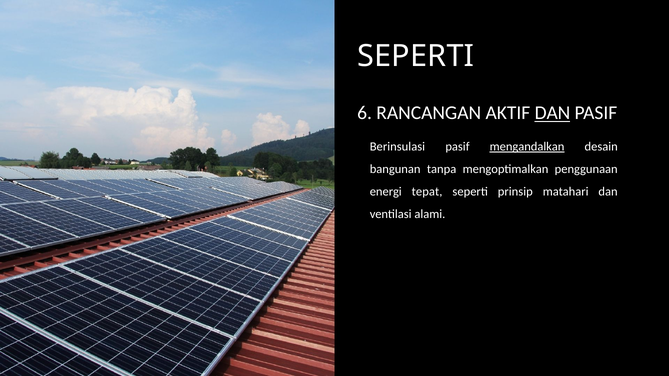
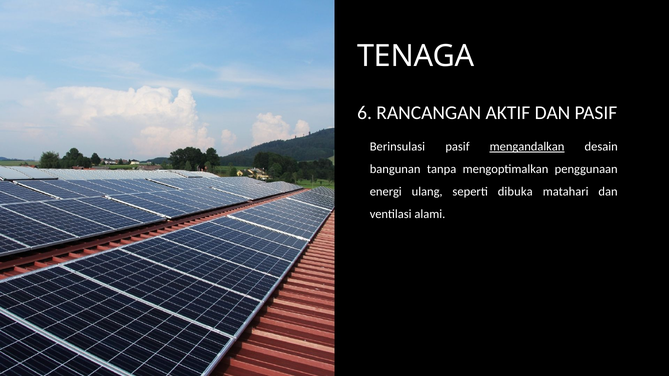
SEPERTI at (416, 56): SEPERTI -> TENAGA
DAN at (552, 113) underline: present -> none
tepat: tepat -> ulang
prinsip: prinsip -> dibuka
